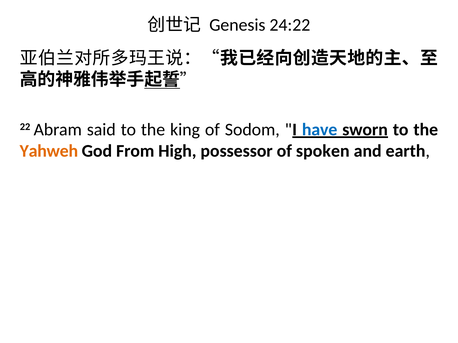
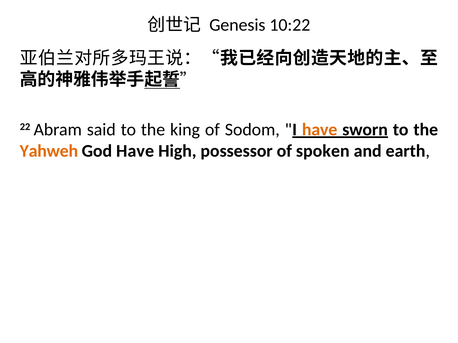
24:22: 24:22 -> 10:22
have at (320, 130) colour: blue -> orange
God From: From -> Have
